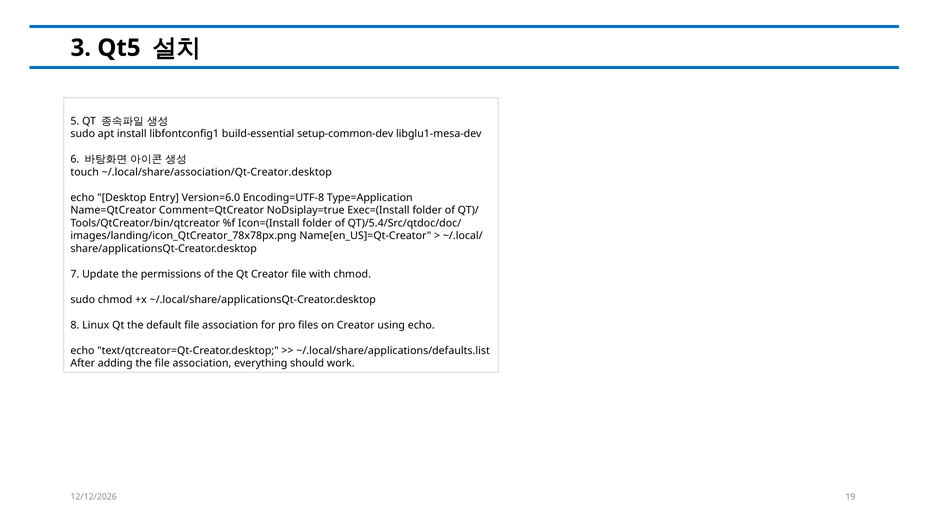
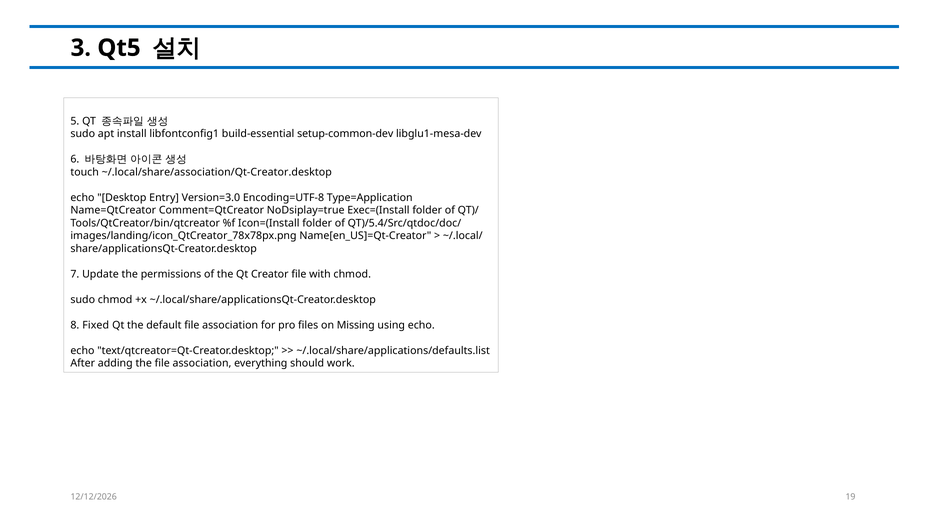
Version=6.0: Version=6.0 -> Version=3.0
Linux: Linux -> Fixed
on Creator: Creator -> Missing
